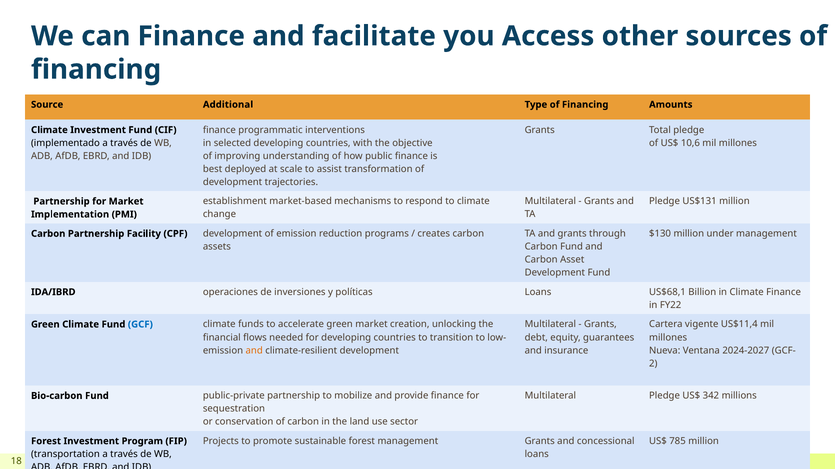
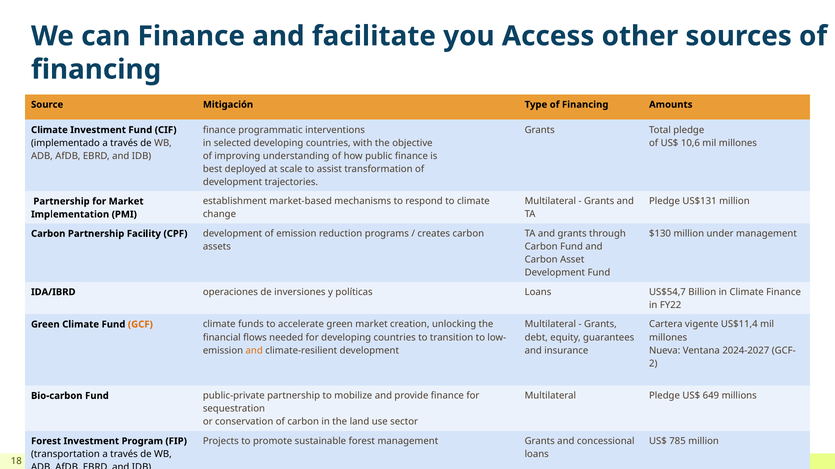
Additional: Additional -> Mitigación
US$68,1: US$68,1 -> US$54,7
GCF colour: blue -> orange
342: 342 -> 649
